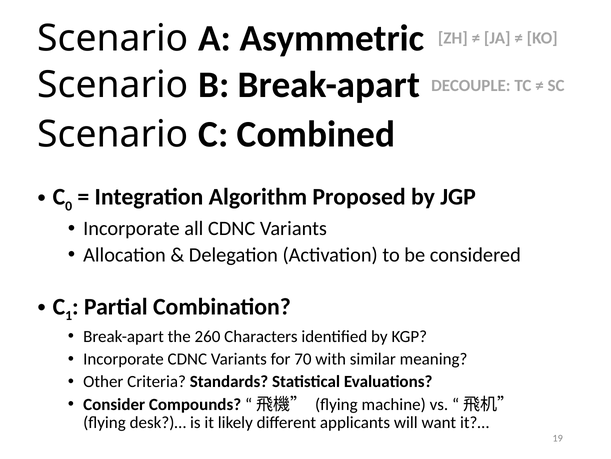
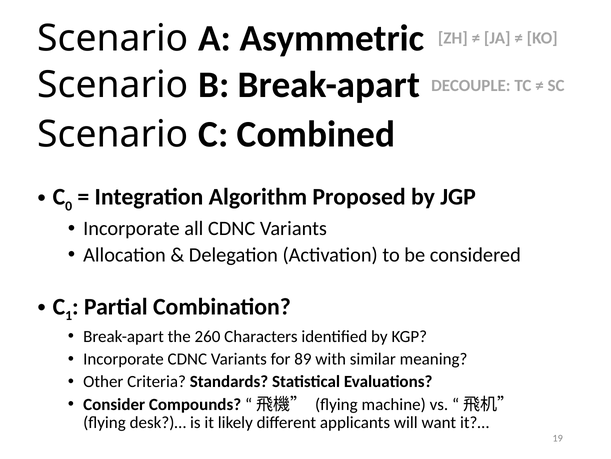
70: 70 -> 89
